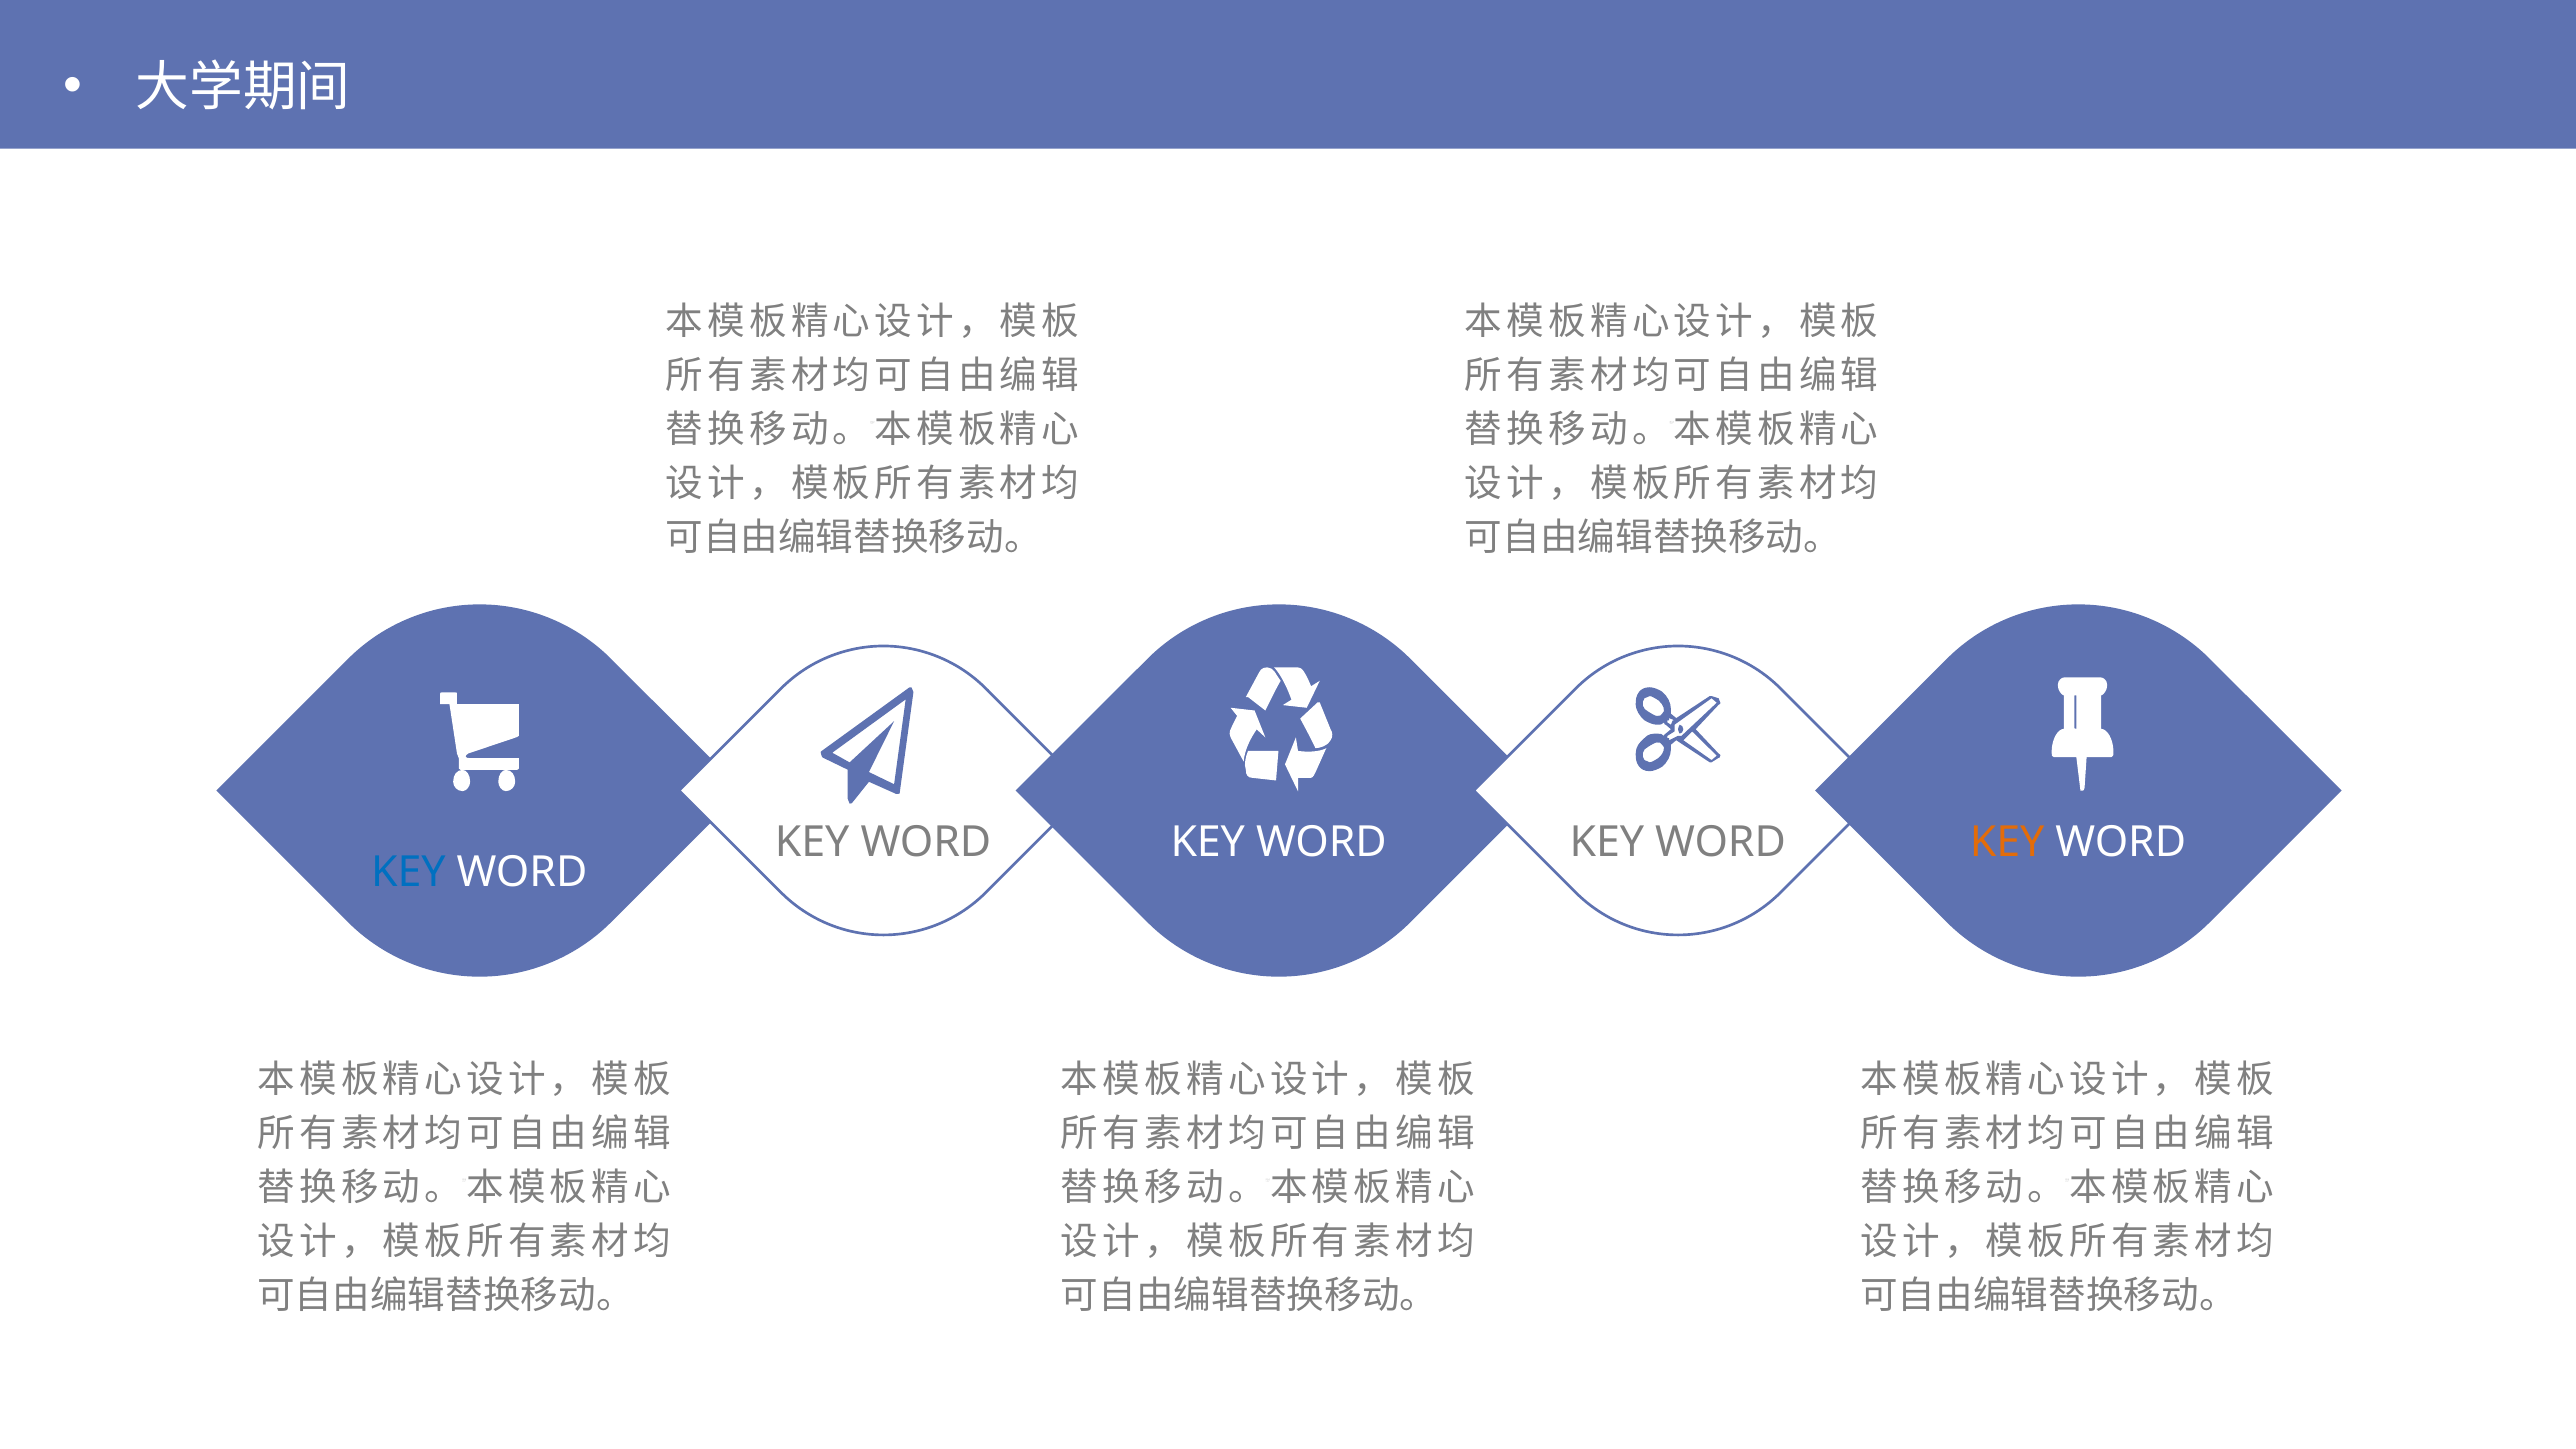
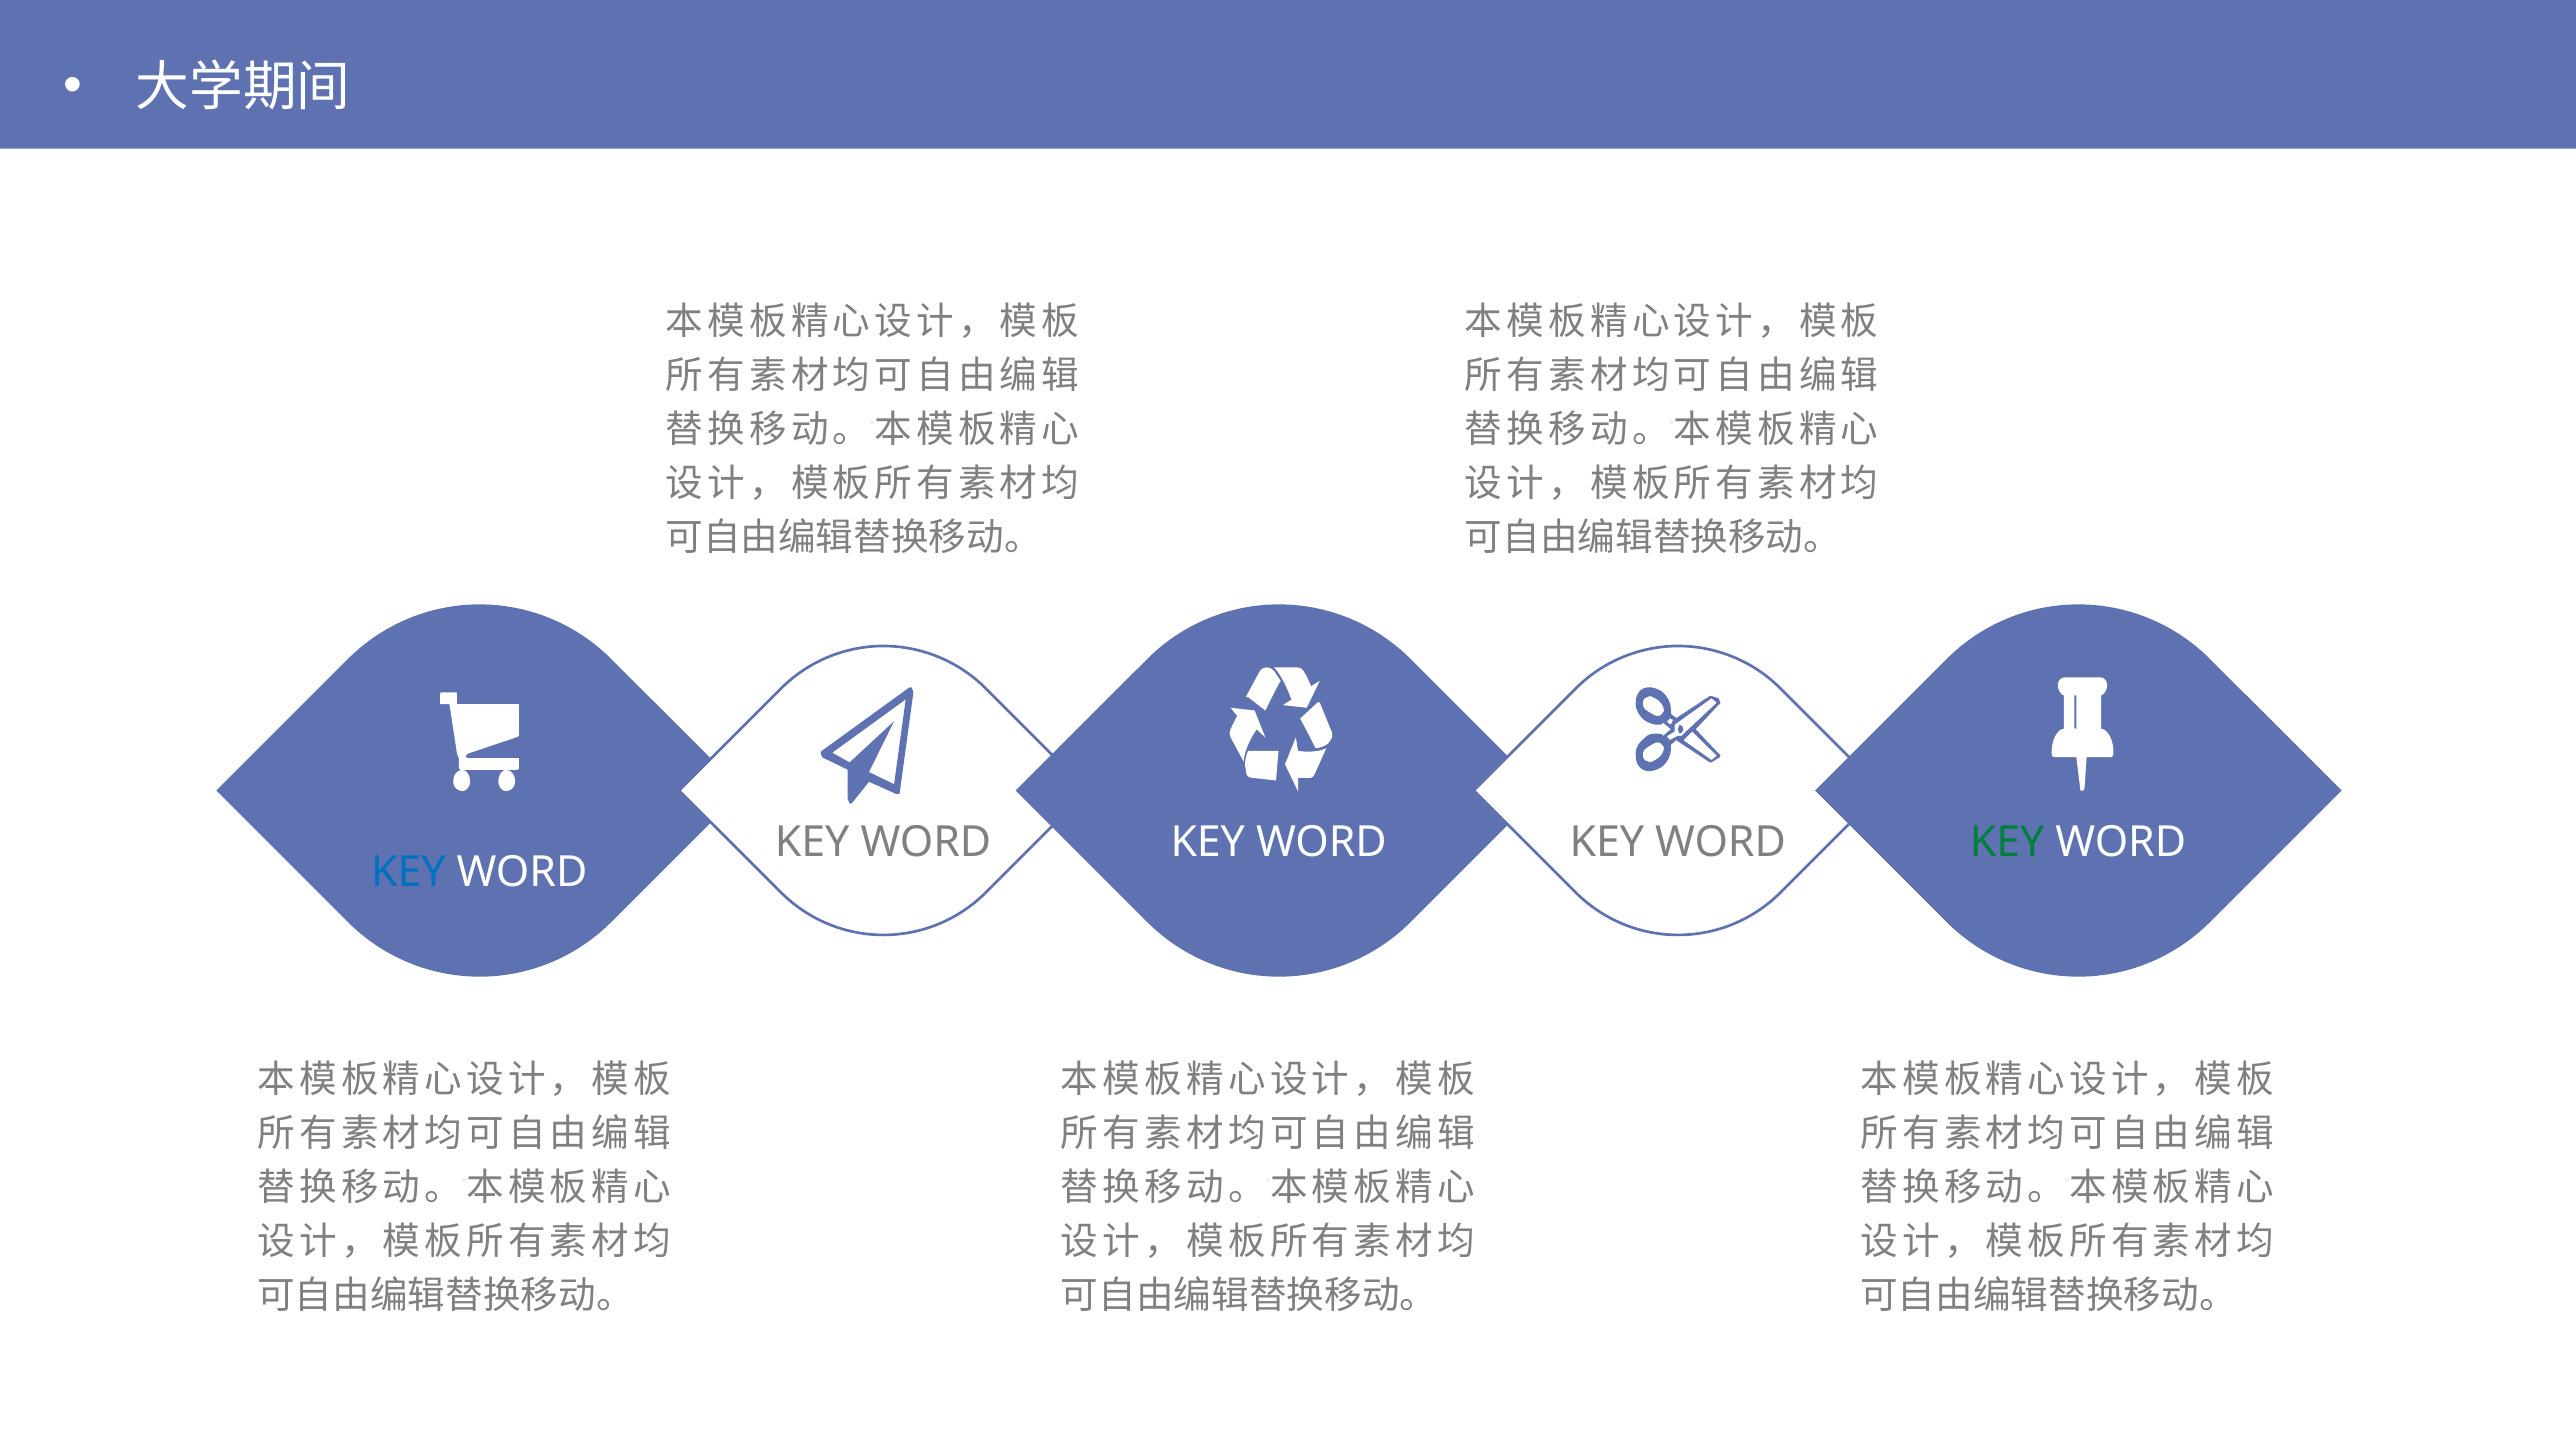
KEY at (2007, 842) colour: orange -> green
